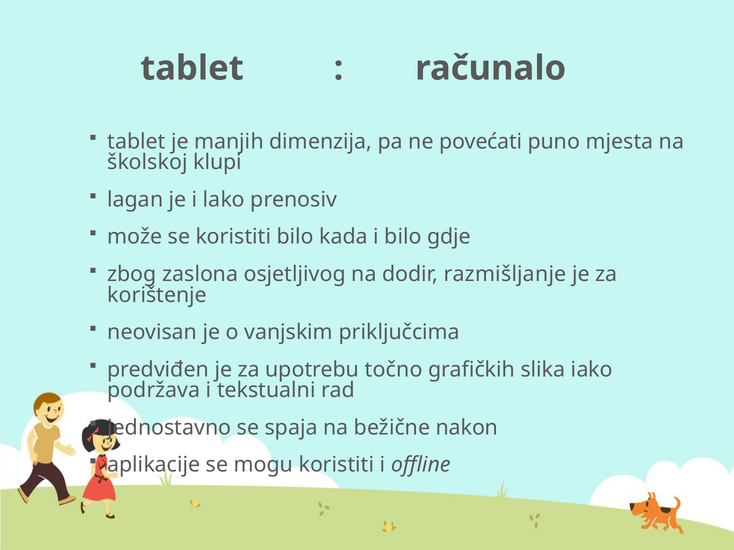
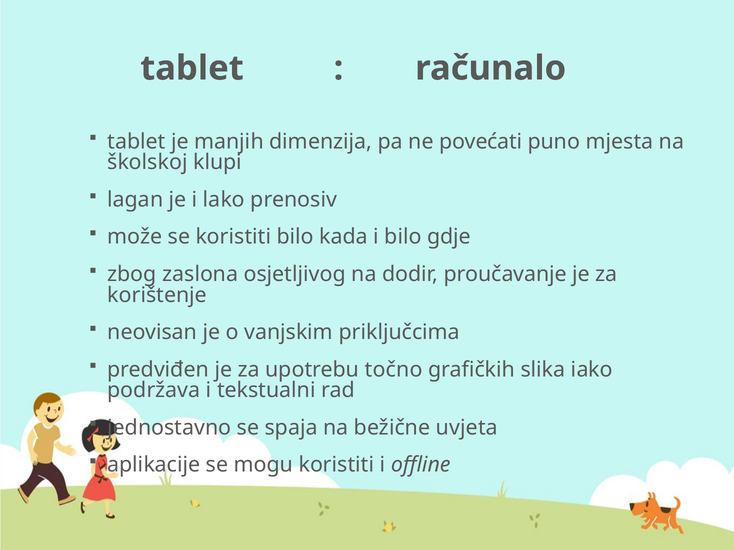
razmišljanje: razmišljanje -> proučavanje
nakon: nakon -> uvjeta
